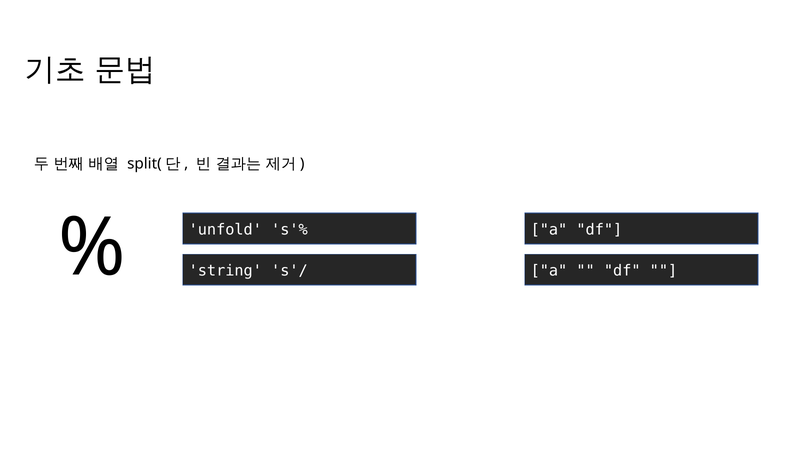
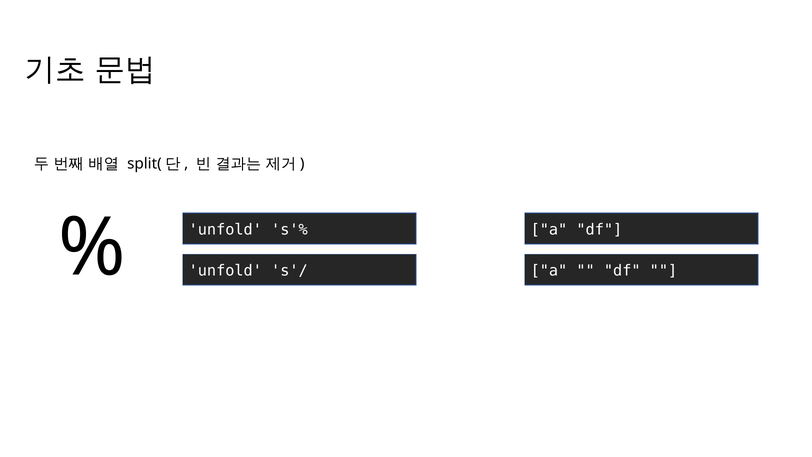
string at (225, 271): string -> unfold
